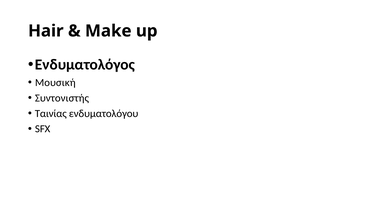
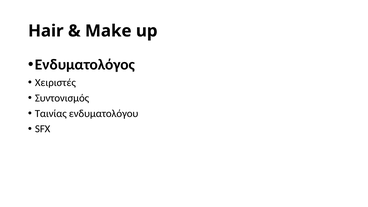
Μουσική: Μουσική -> Χειριστές
Συντονιστής: Συντονιστής -> Συντονισμός
